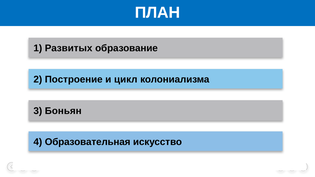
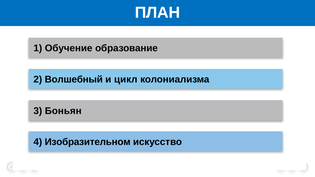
Развитых: Развитых -> Обучение
Построение: Построение -> Волшебный
Образовательная: Образовательная -> Изобразительном
